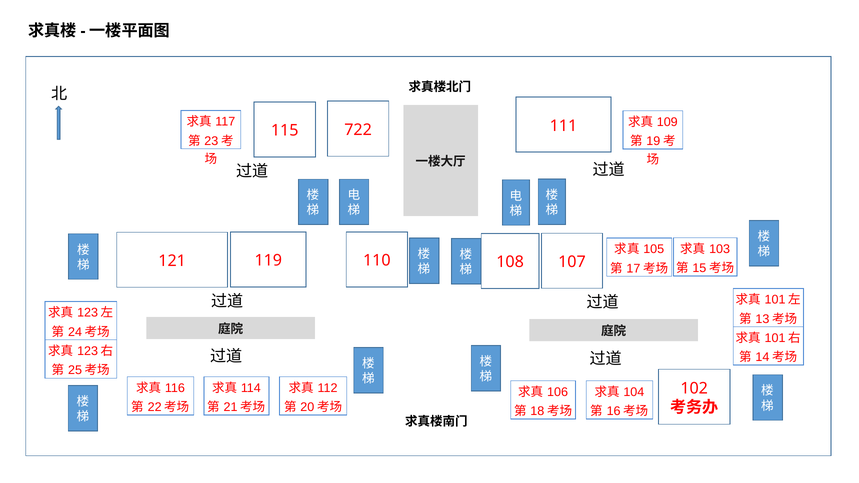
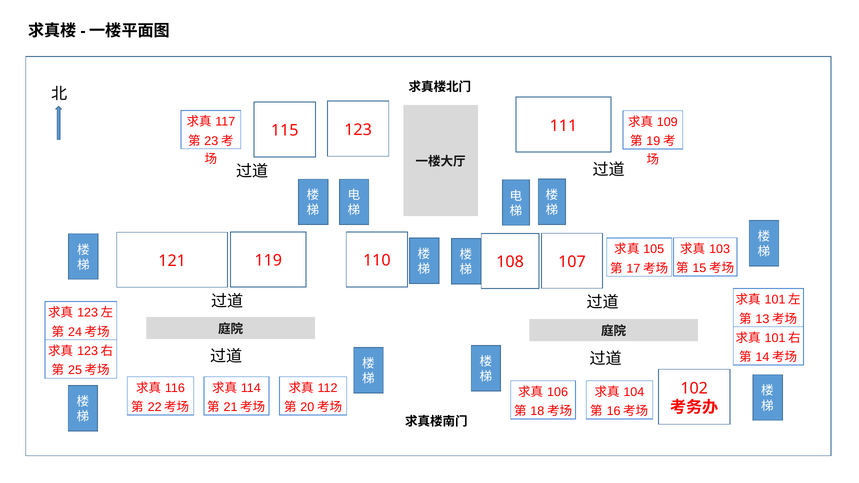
722: 722 -> 123
